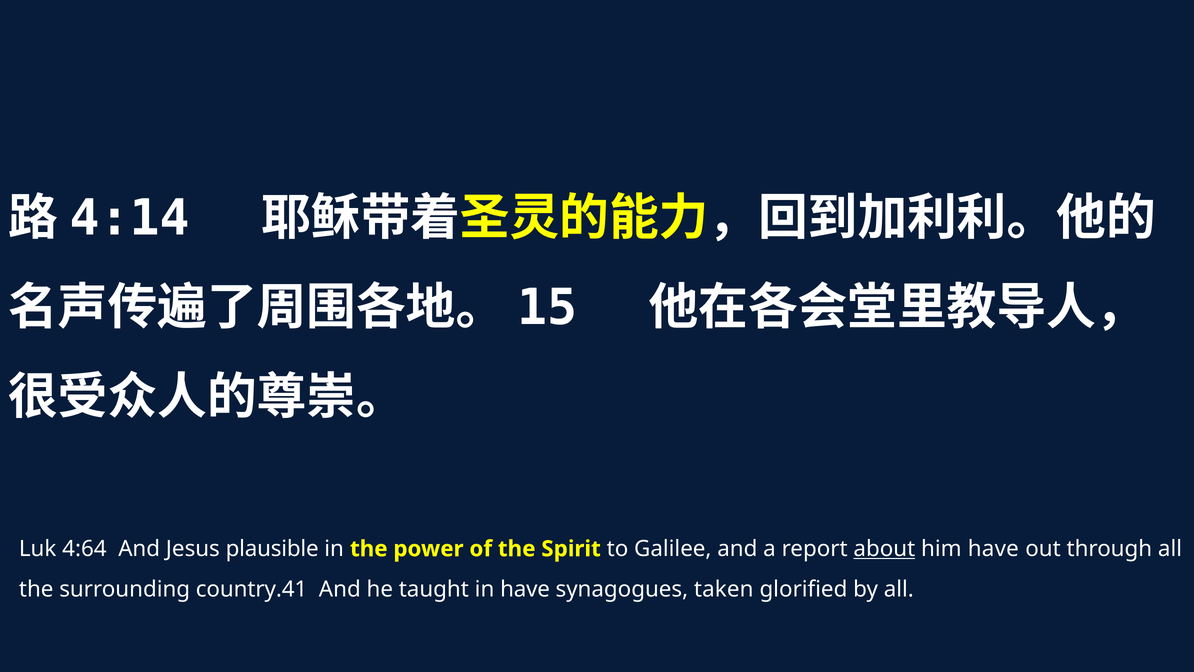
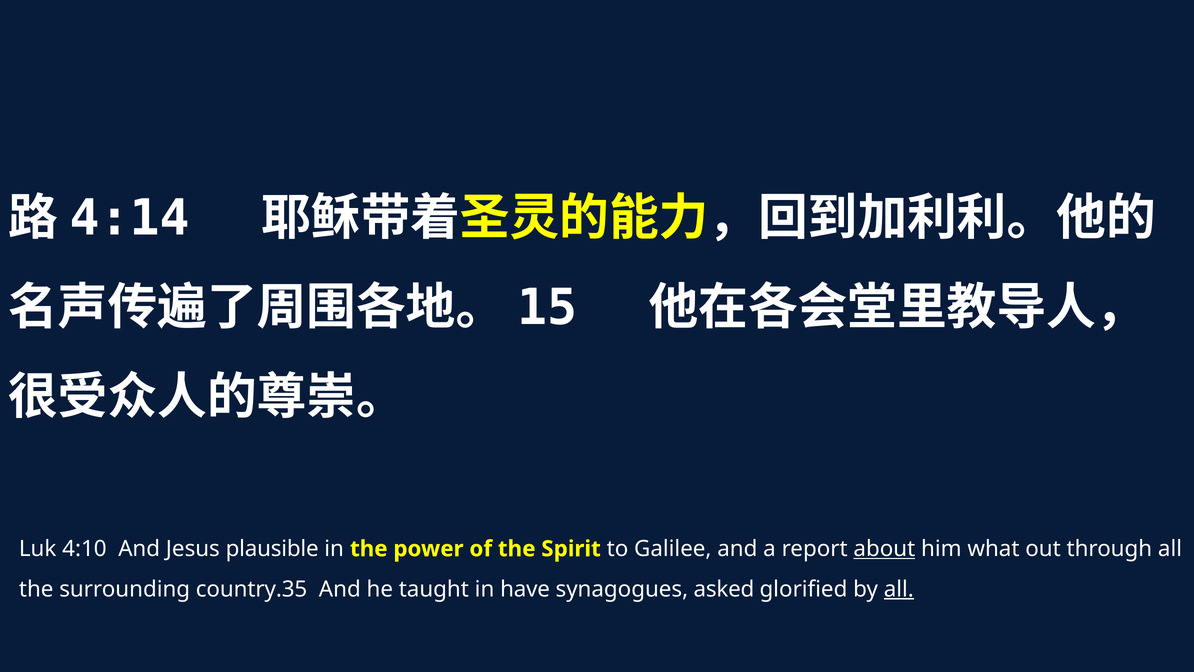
4:64: 4:64 -> 4:10
him have: have -> what
country.41: country.41 -> country.35
taken: taken -> asked
all at (899, 589) underline: none -> present
